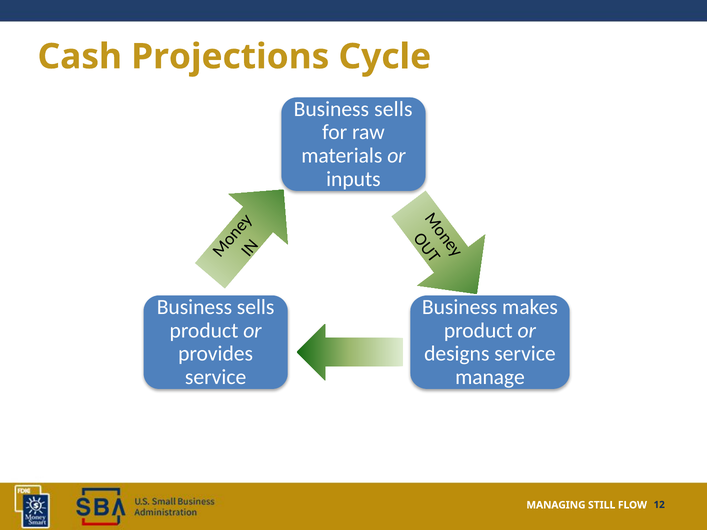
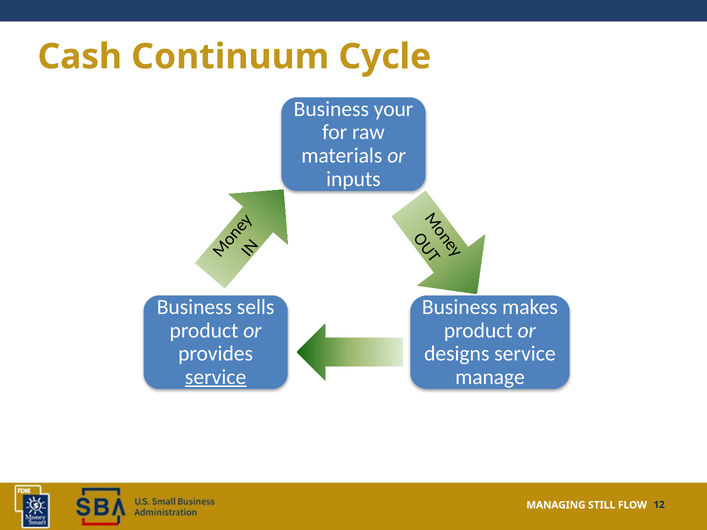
Projections: Projections -> Continuum
sells at (393, 109): sells -> your
service at (216, 377) underline: none -> present
